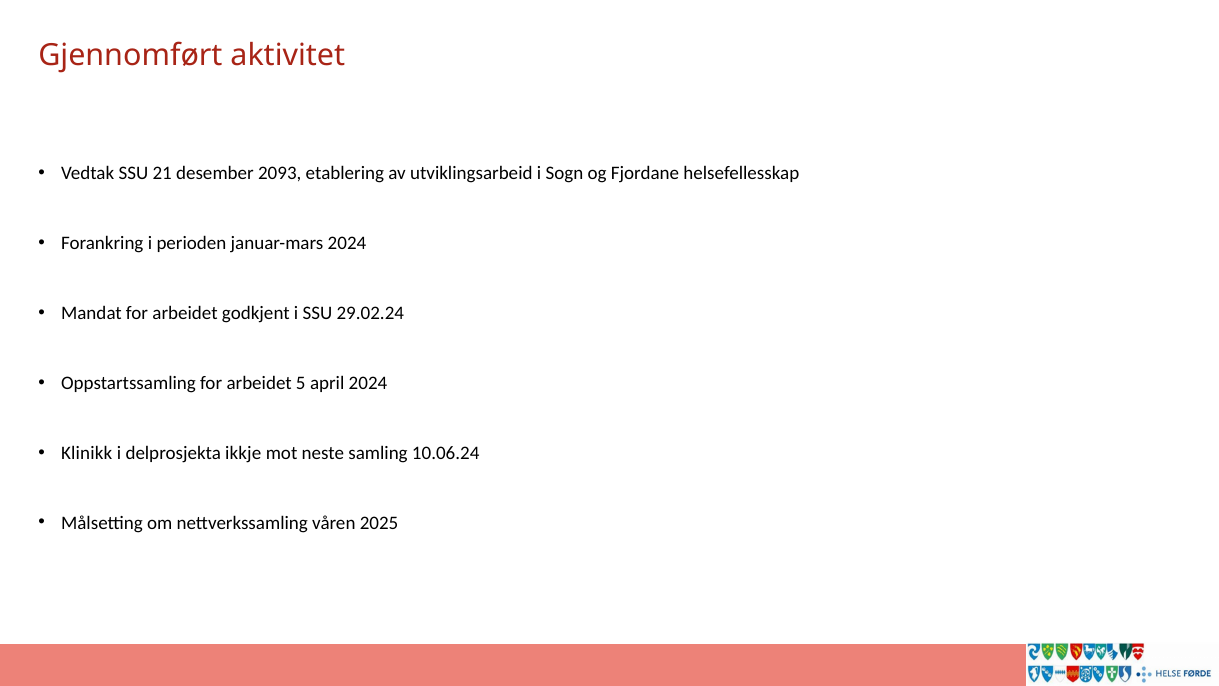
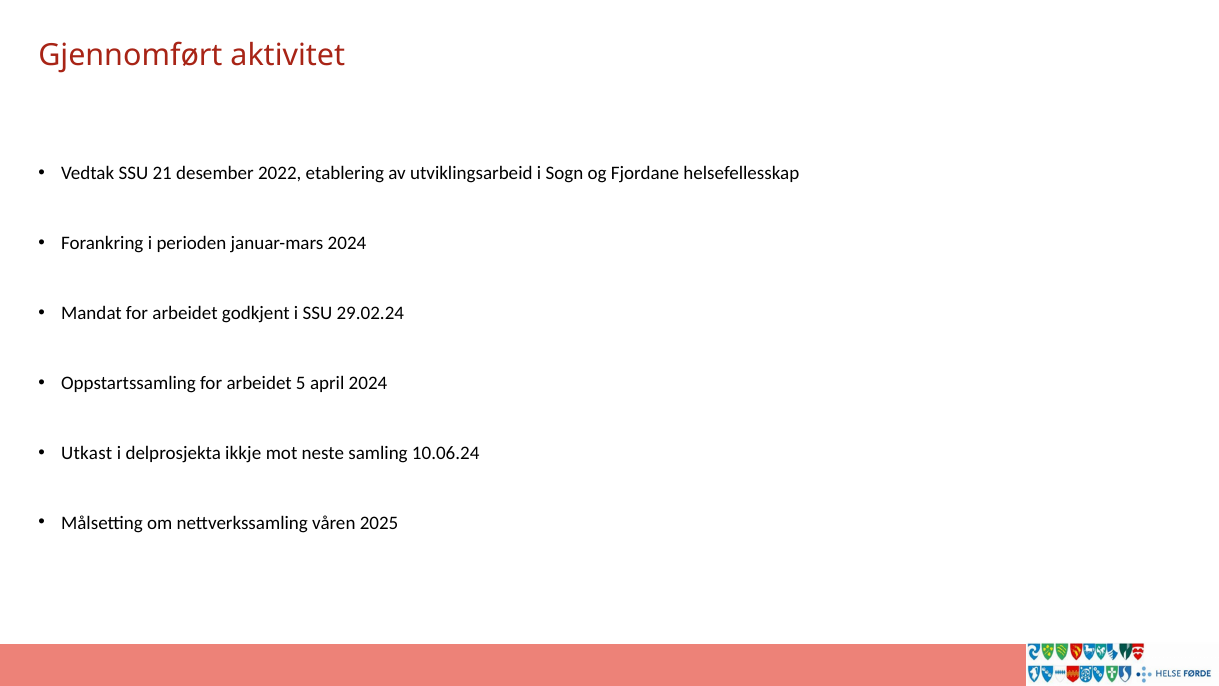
2093: 2093 -> 2022
Klinikk: Klinikk -> Utkast
